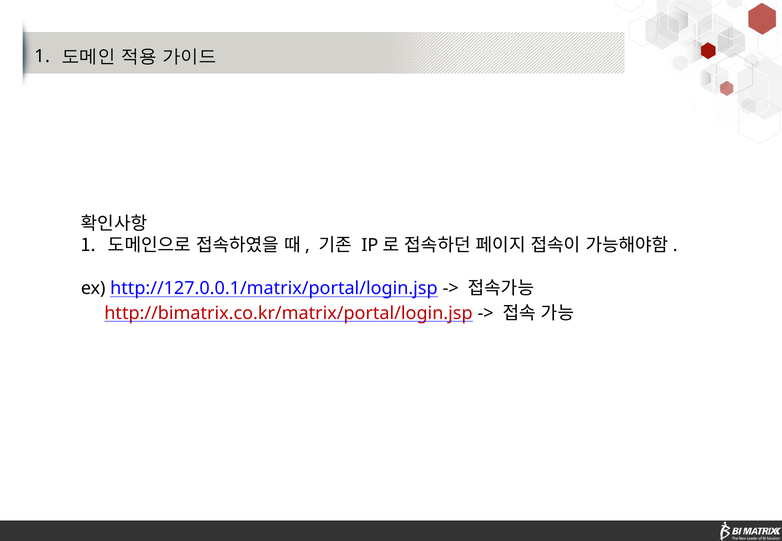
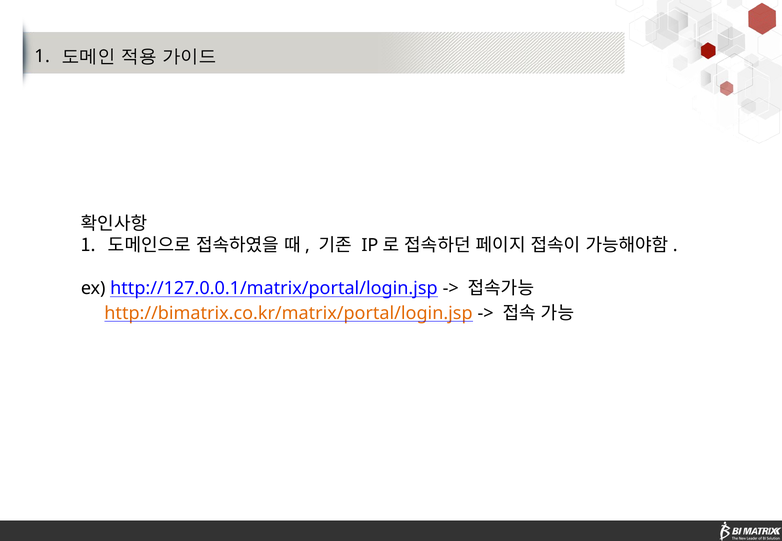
http://bimatrix.co.kr/matrix/portal/login.jsp colour: red -> orange
